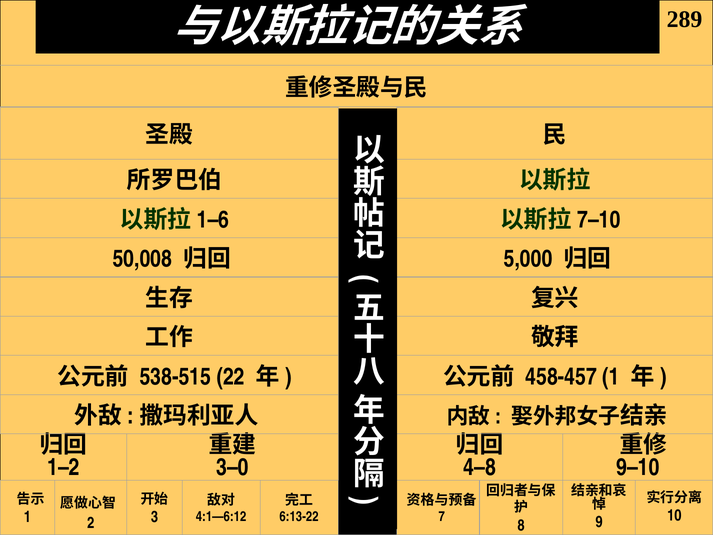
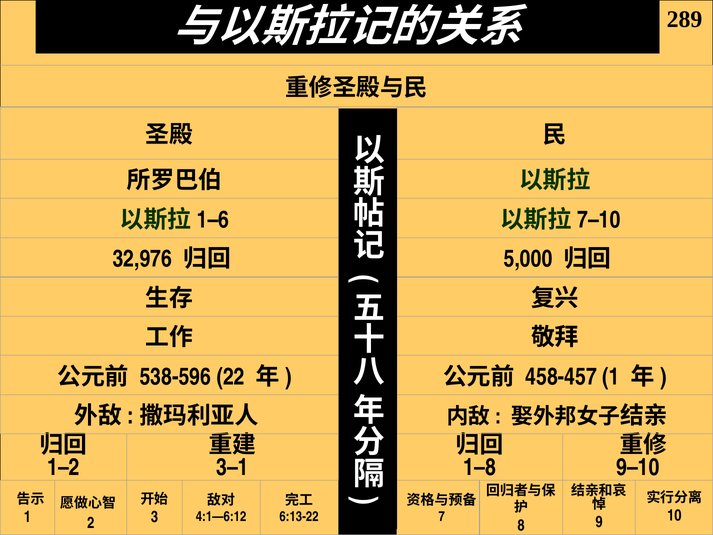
50,008: 50,008 -> 32,976
538-515: 538-515 -> 538-596
3–0: 3–0 -> 3–1
4–8: 4–8 -> 1–8
